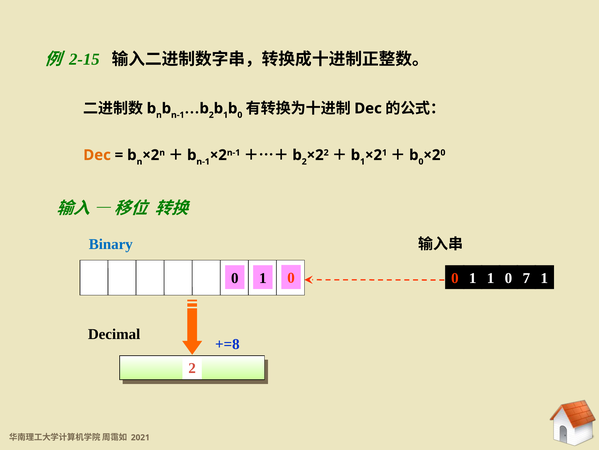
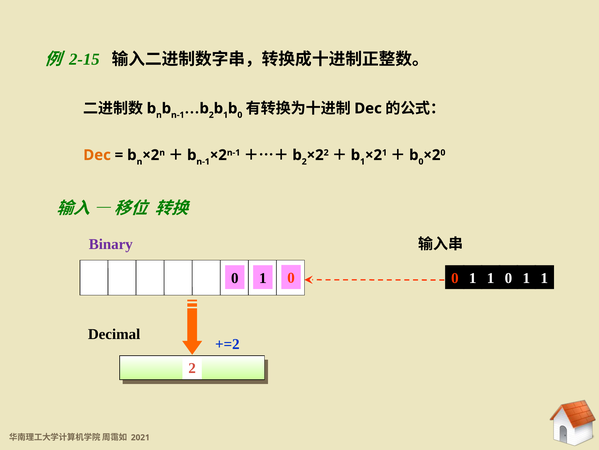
Binary colour: blue -> purple
7 at (526, 278): 7 -> 1
+=8: +=8 -> +=2
